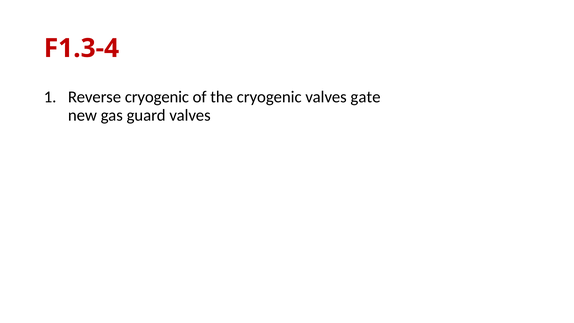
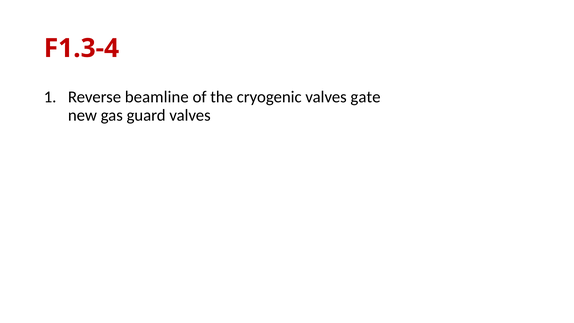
Reverse cryogenic: cryogenic -> beamline
